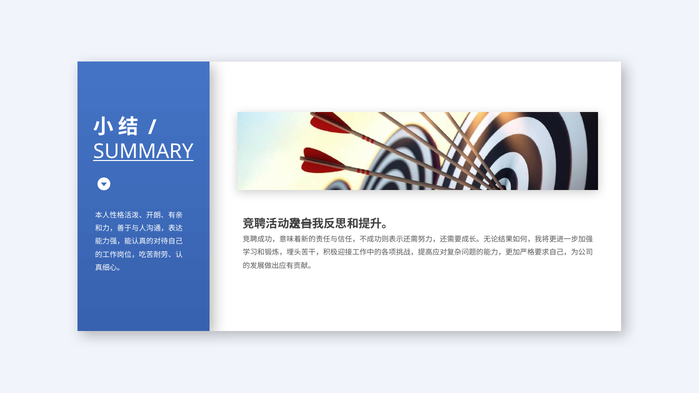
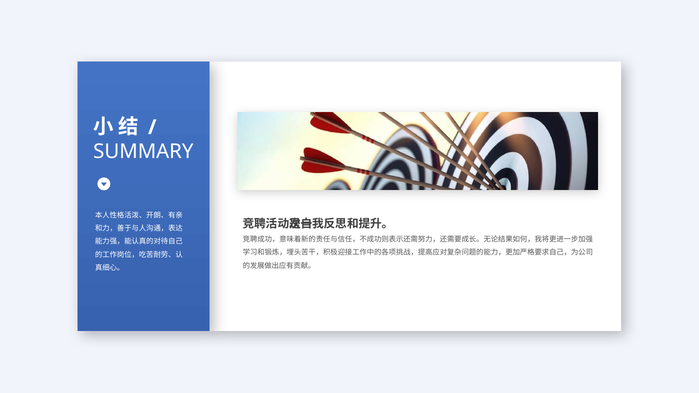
SUMMARY underline: present -> none
